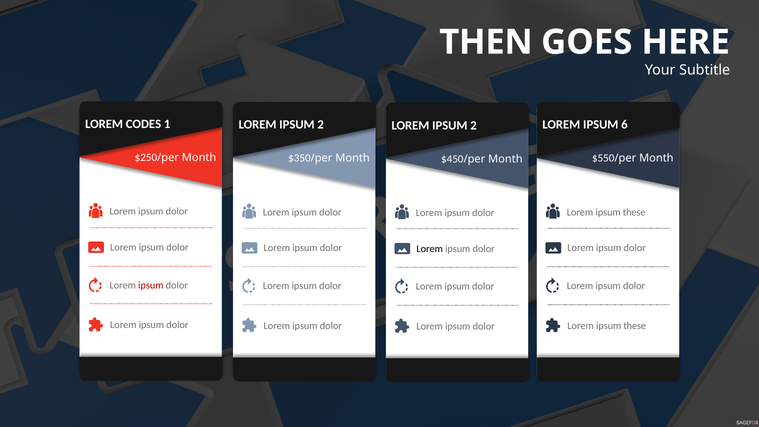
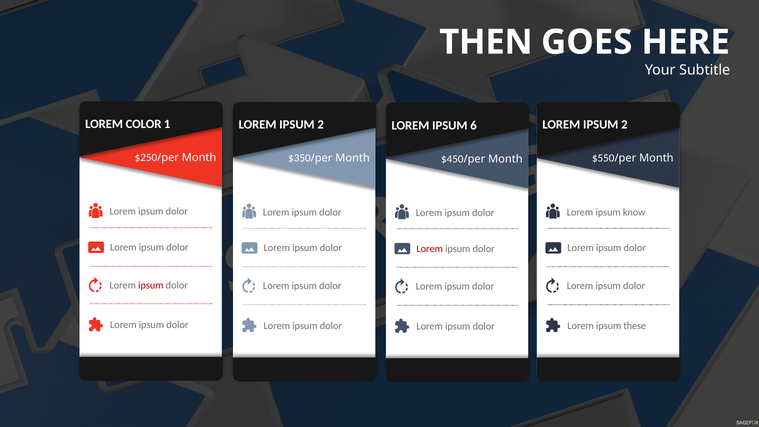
CODES: CODES -> COLOR
6 at (624, 125): 6 -> 2
2 at (474, 125): 2 -> 6
these at (634, 212): these -> know
Lorem at (430, 249) colour: black -> red
